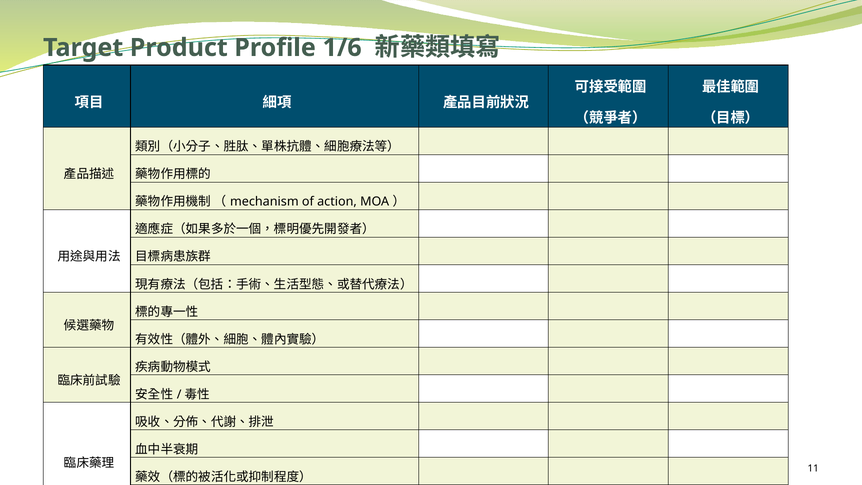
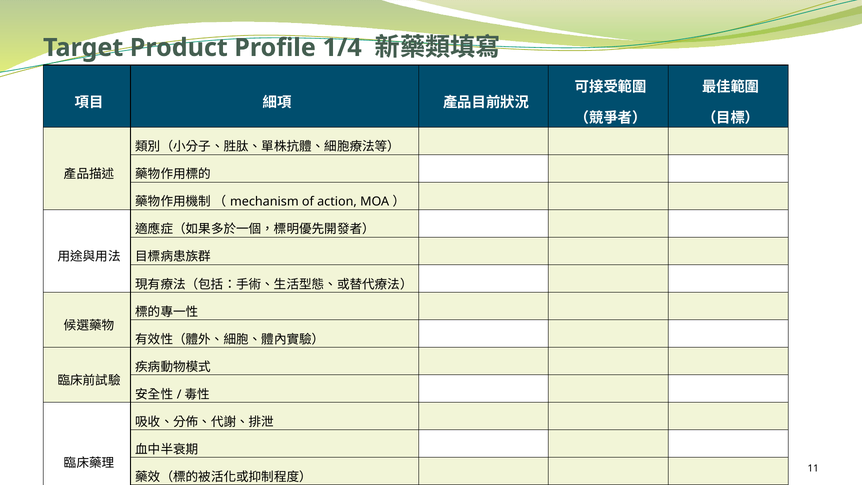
1/6: 1/6 -> 1/4
